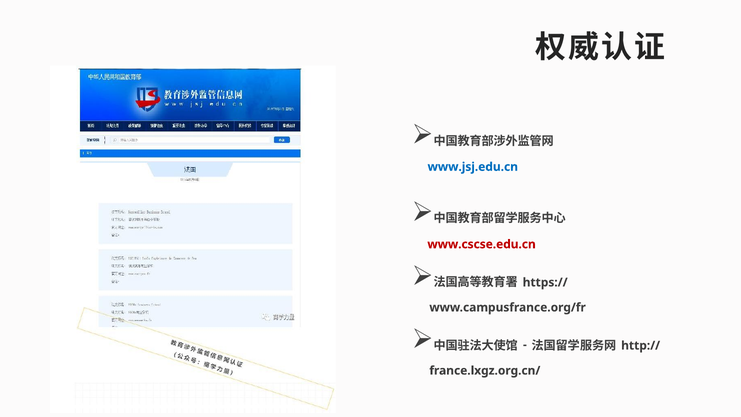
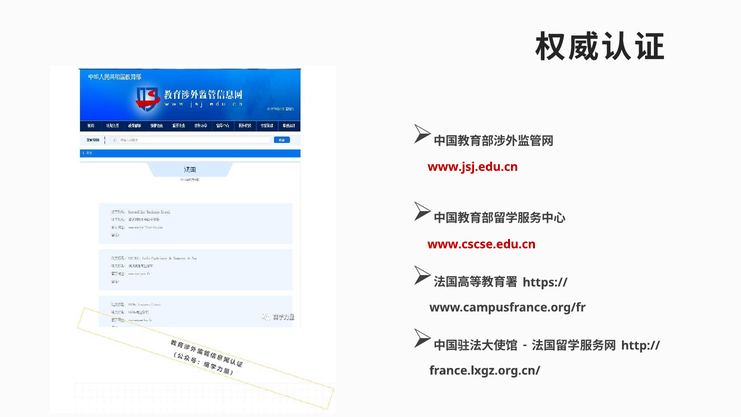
www.jsj.edu.cn colour: blue -> red
